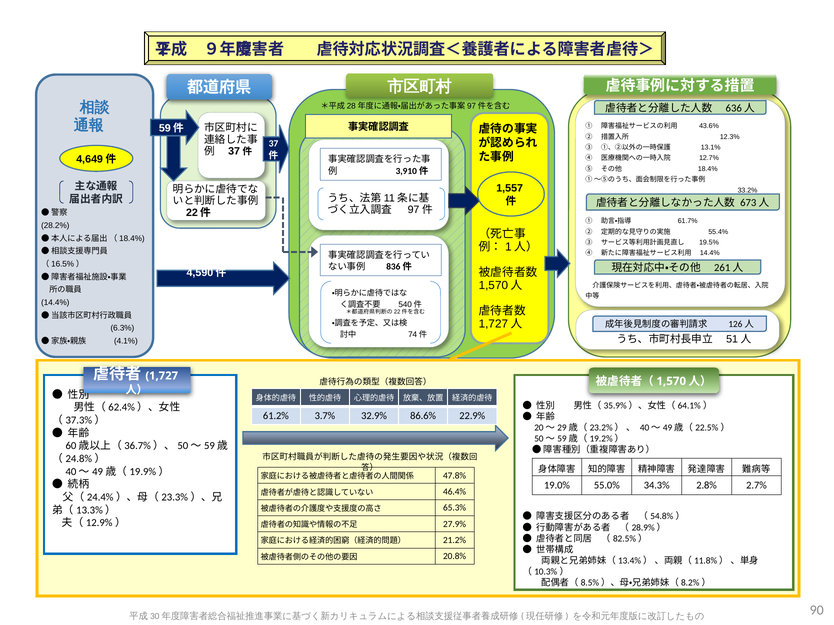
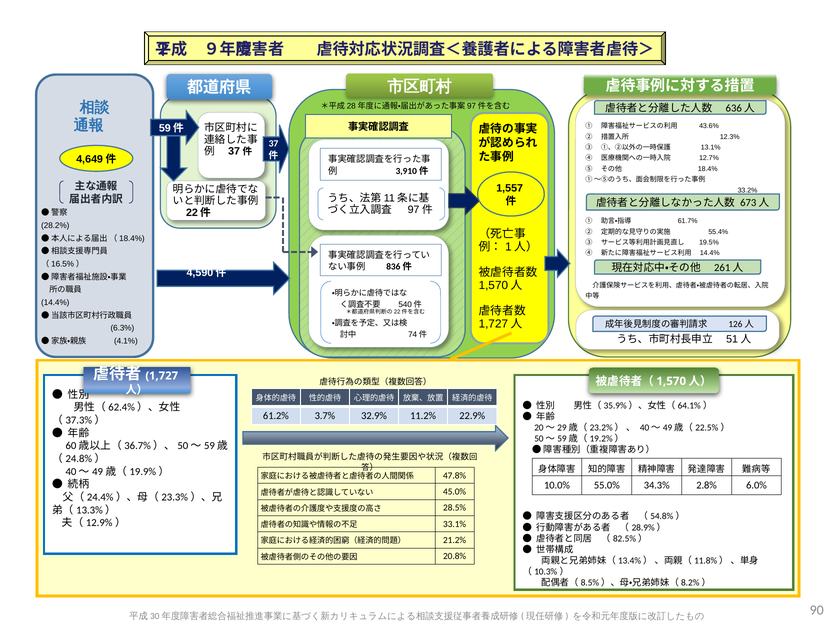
86.6%: 86.6% -> 11.2%
19.0%: 19.0% -> 10.0%
2.7%: 2.7% -> 6.0%
46.4%: 46.4% -> 45.0%
65.3%: 65.3% -> 28.5%
27.9%: 27.9% -> 33.1%
